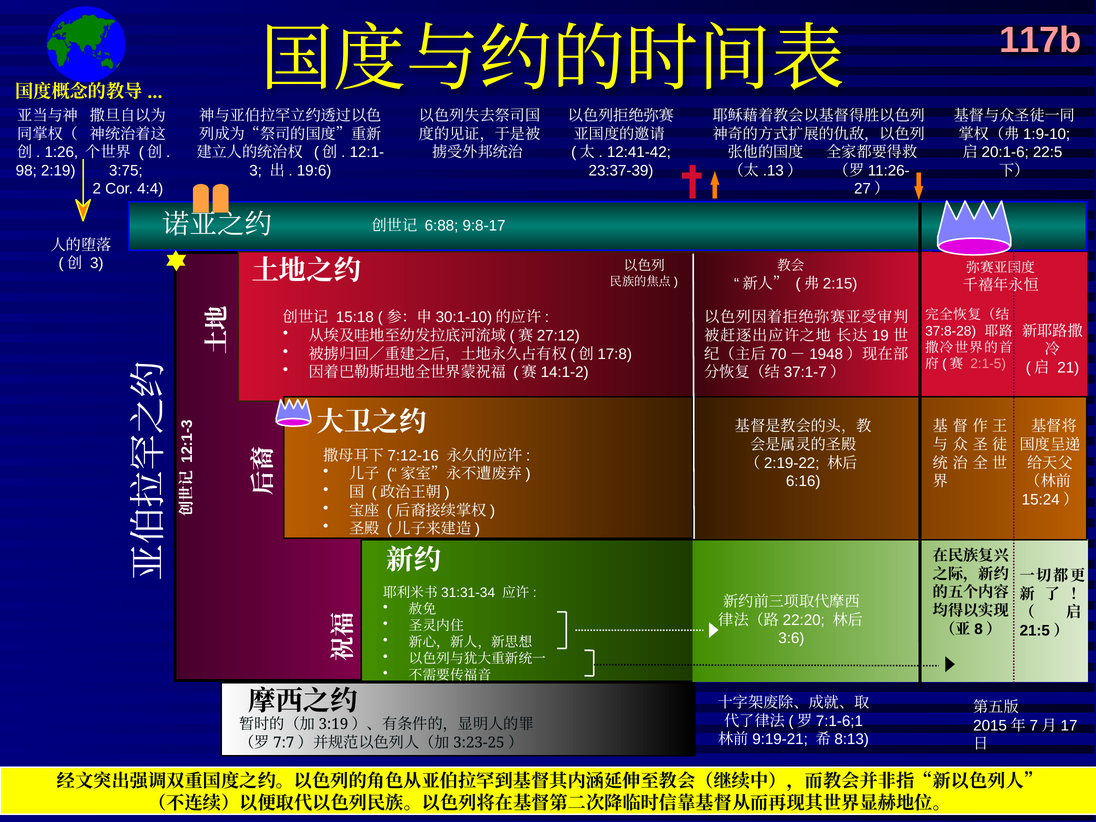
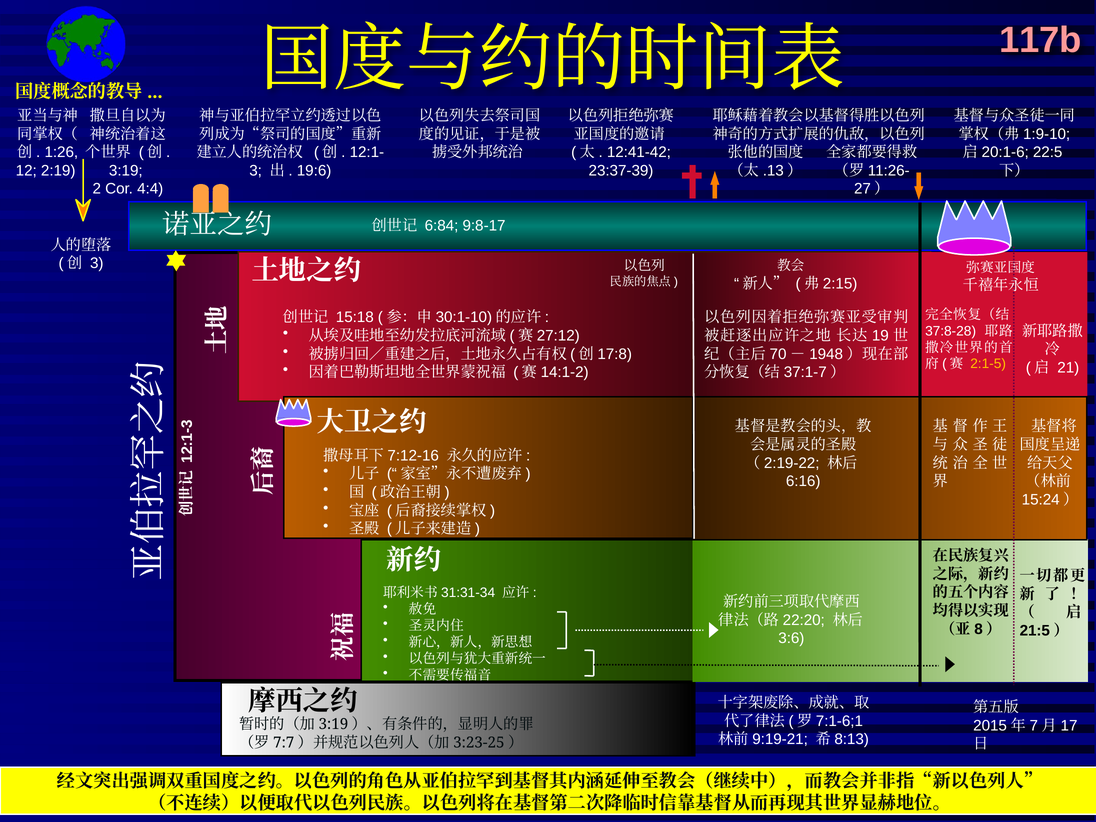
98: 98 -> 12
3:75: 3:75 -> 3:19
6:88: 6:88 -> 6:84
2:1-5 colour: pink -> yellow
